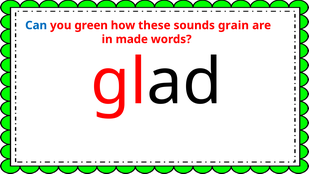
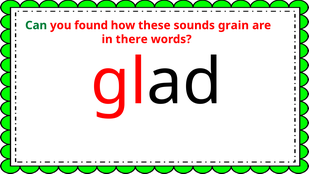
Can colour: blue -> green
green: green -> found
made: made -> there
